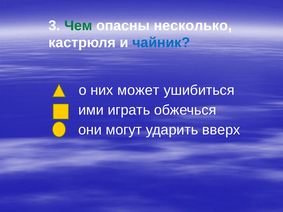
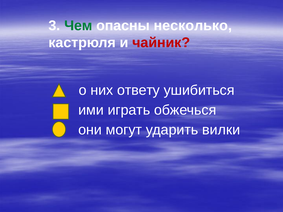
чайник colour: blue -> red
может: может -> ответу
вверх: вверх -> вилки
